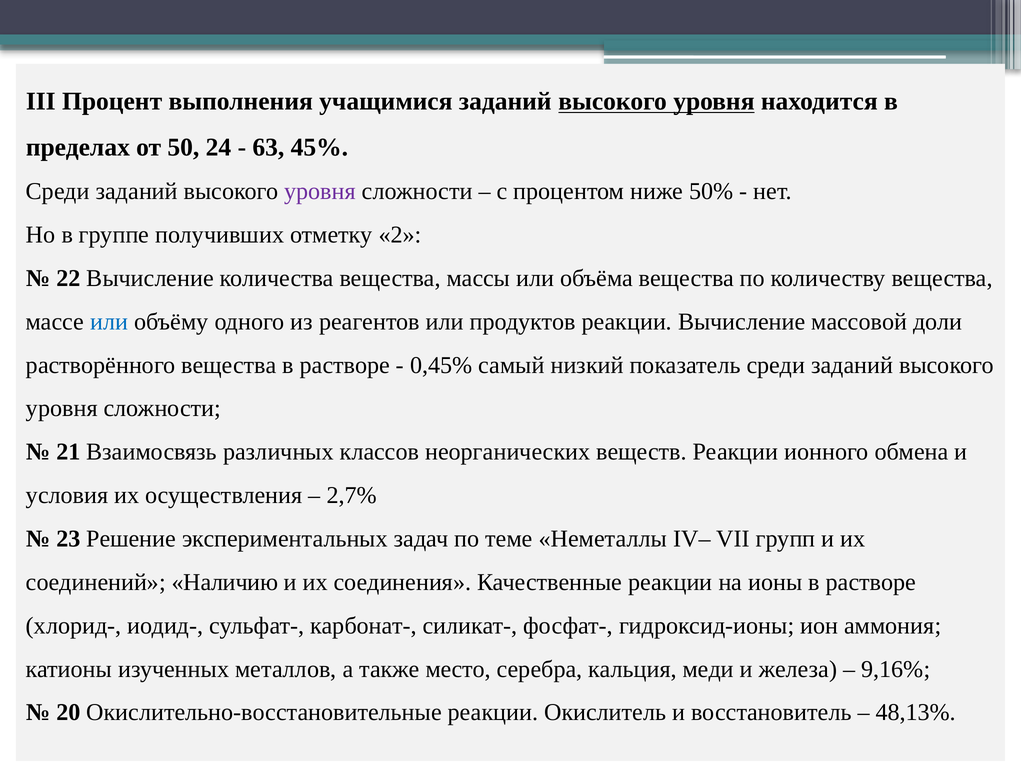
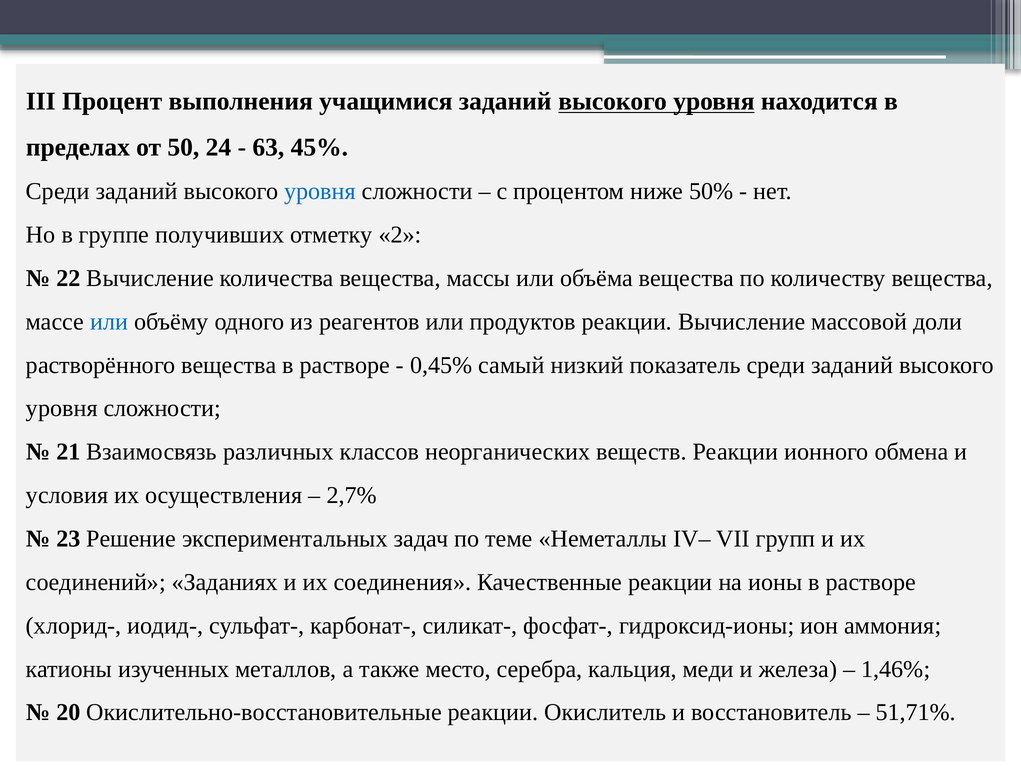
уровня at (320, 191) colour: purple -> blue
Наличию: Наличию -> Заданиях
9,16%: 9,16% -> 1,46%
48,13%: 48,13% -> 51,71%
